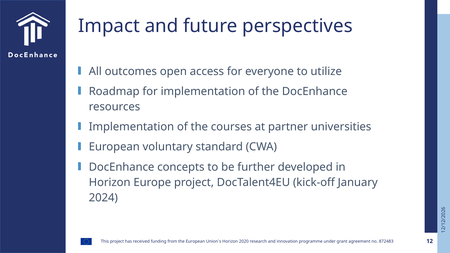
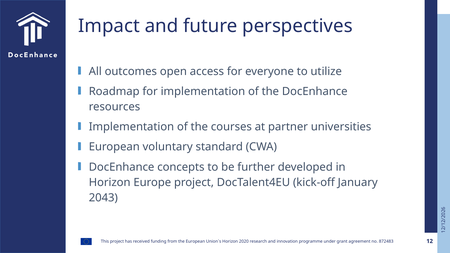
2024: 2024 -> 2043
